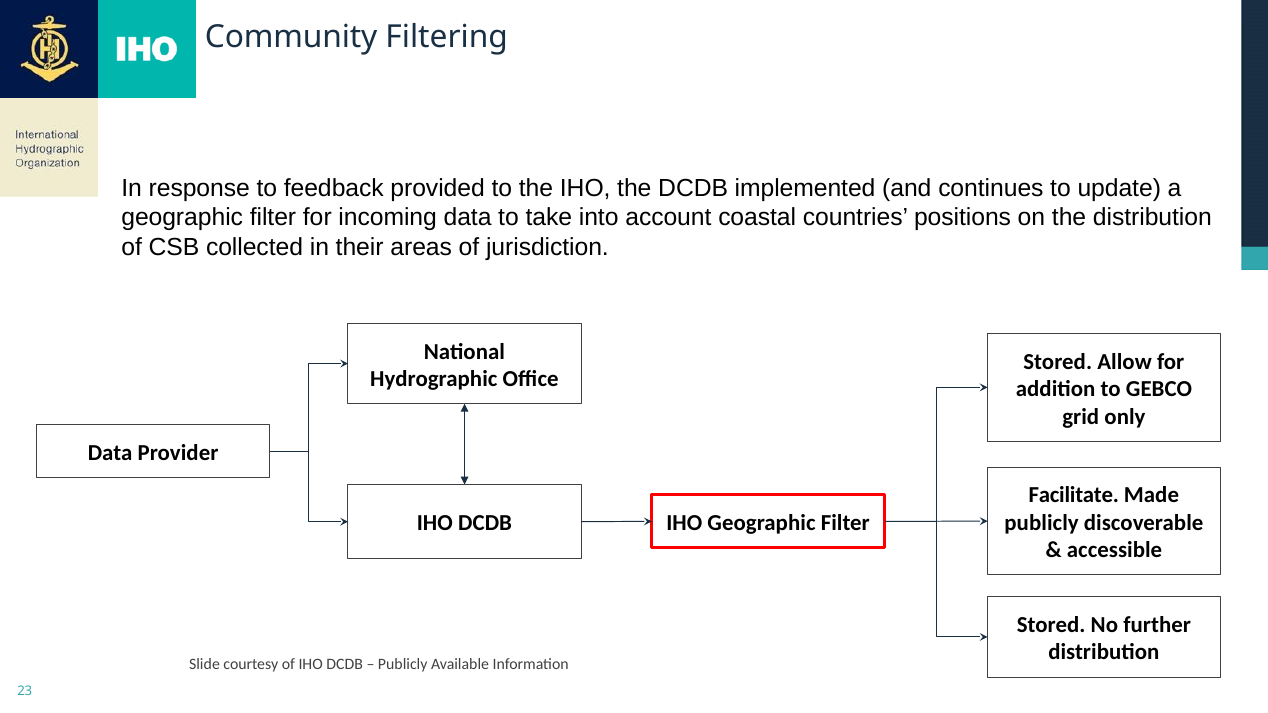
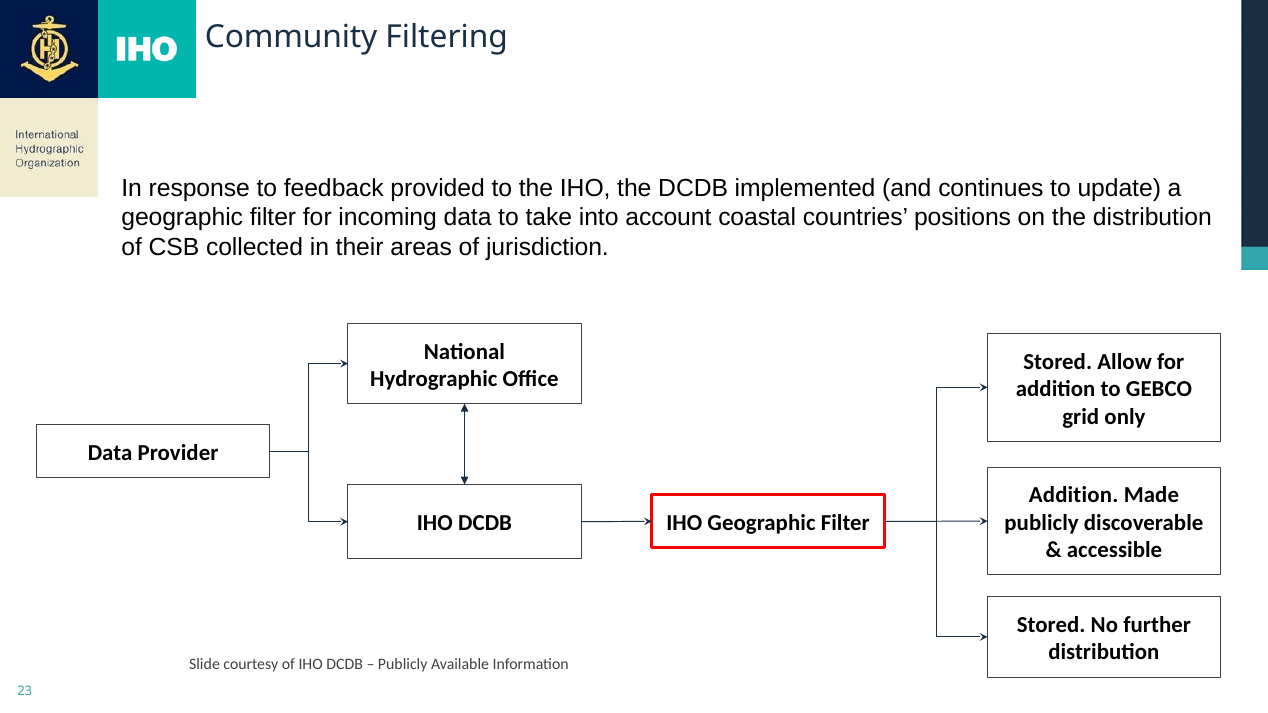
Facilitate at (1074, 495): Facilitate -> Addition
